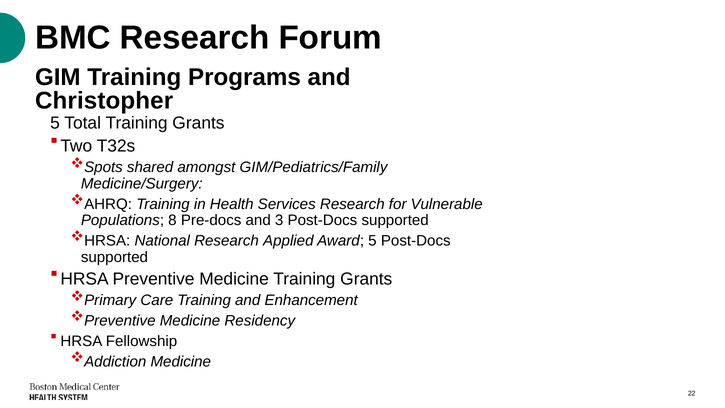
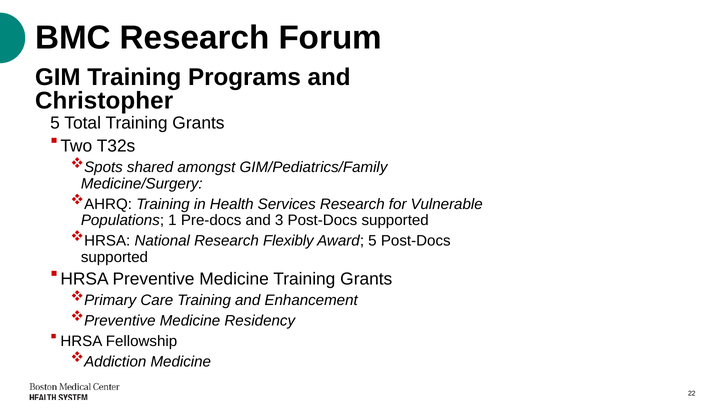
8: 8 -> 1
Applied: Applied -> Flexibly
